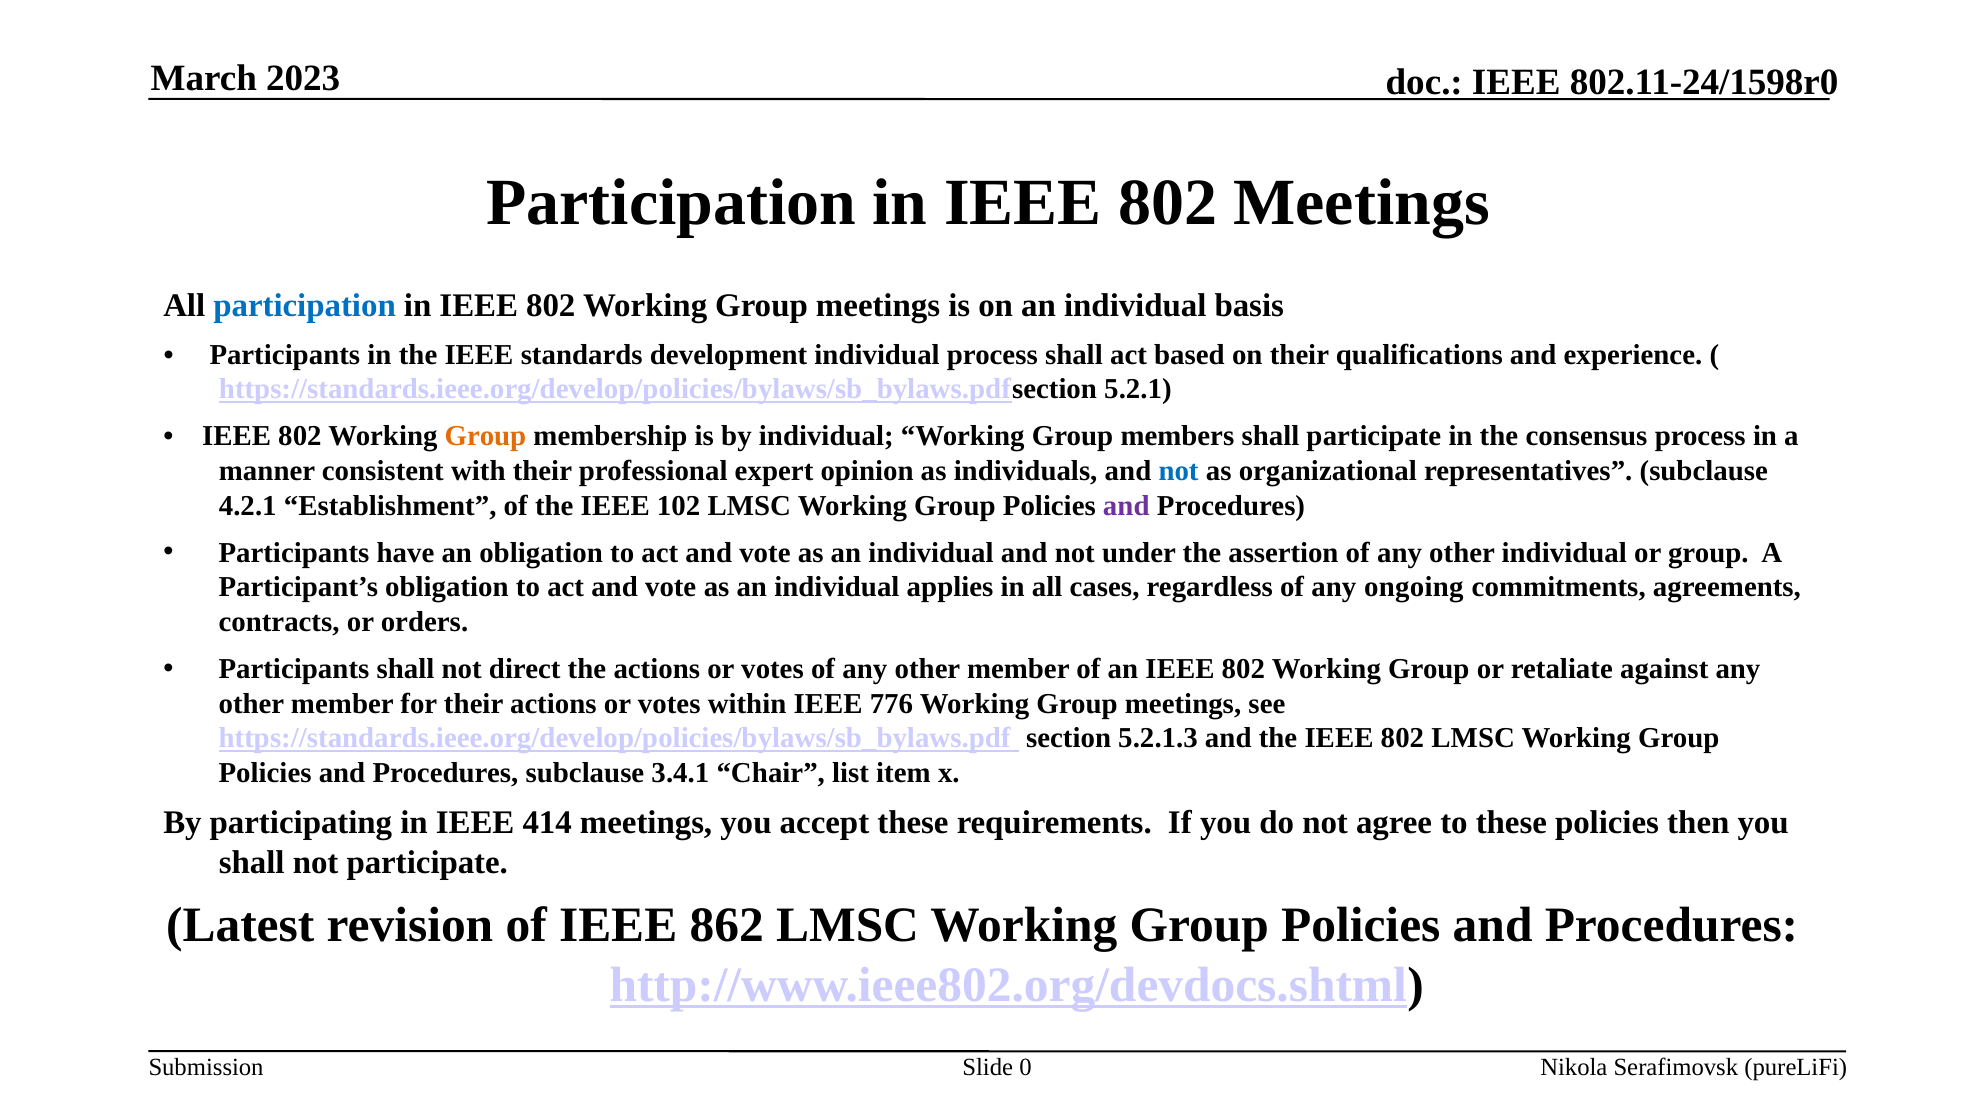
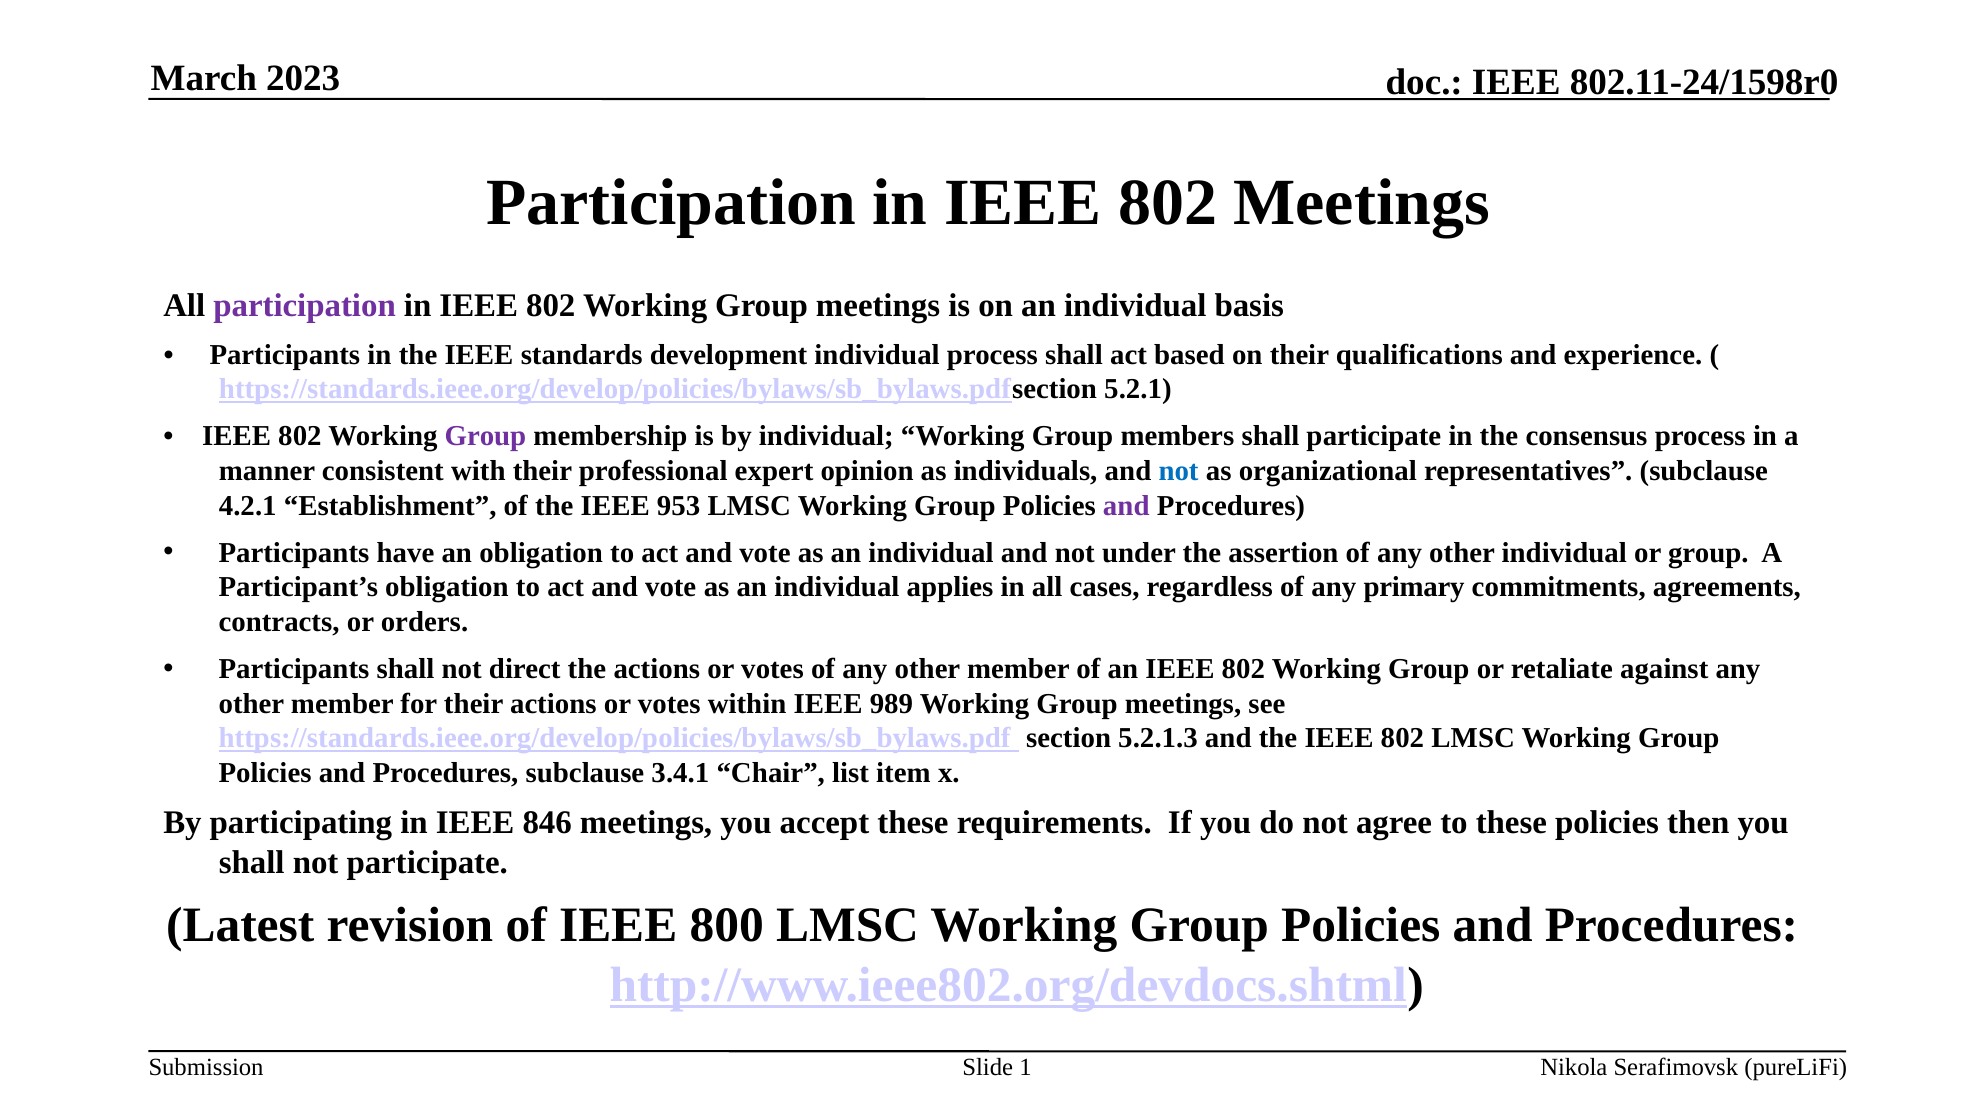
participation at (305, 305) colour: blue -> purple
Group at (485, 436) colour: orange -> purple
102: 102 -> 953
ongoing: ongoing -> primary
776: 776 -> 989
414: 414 -> 846
862: 862 -> 800
0: 0 -> 1
